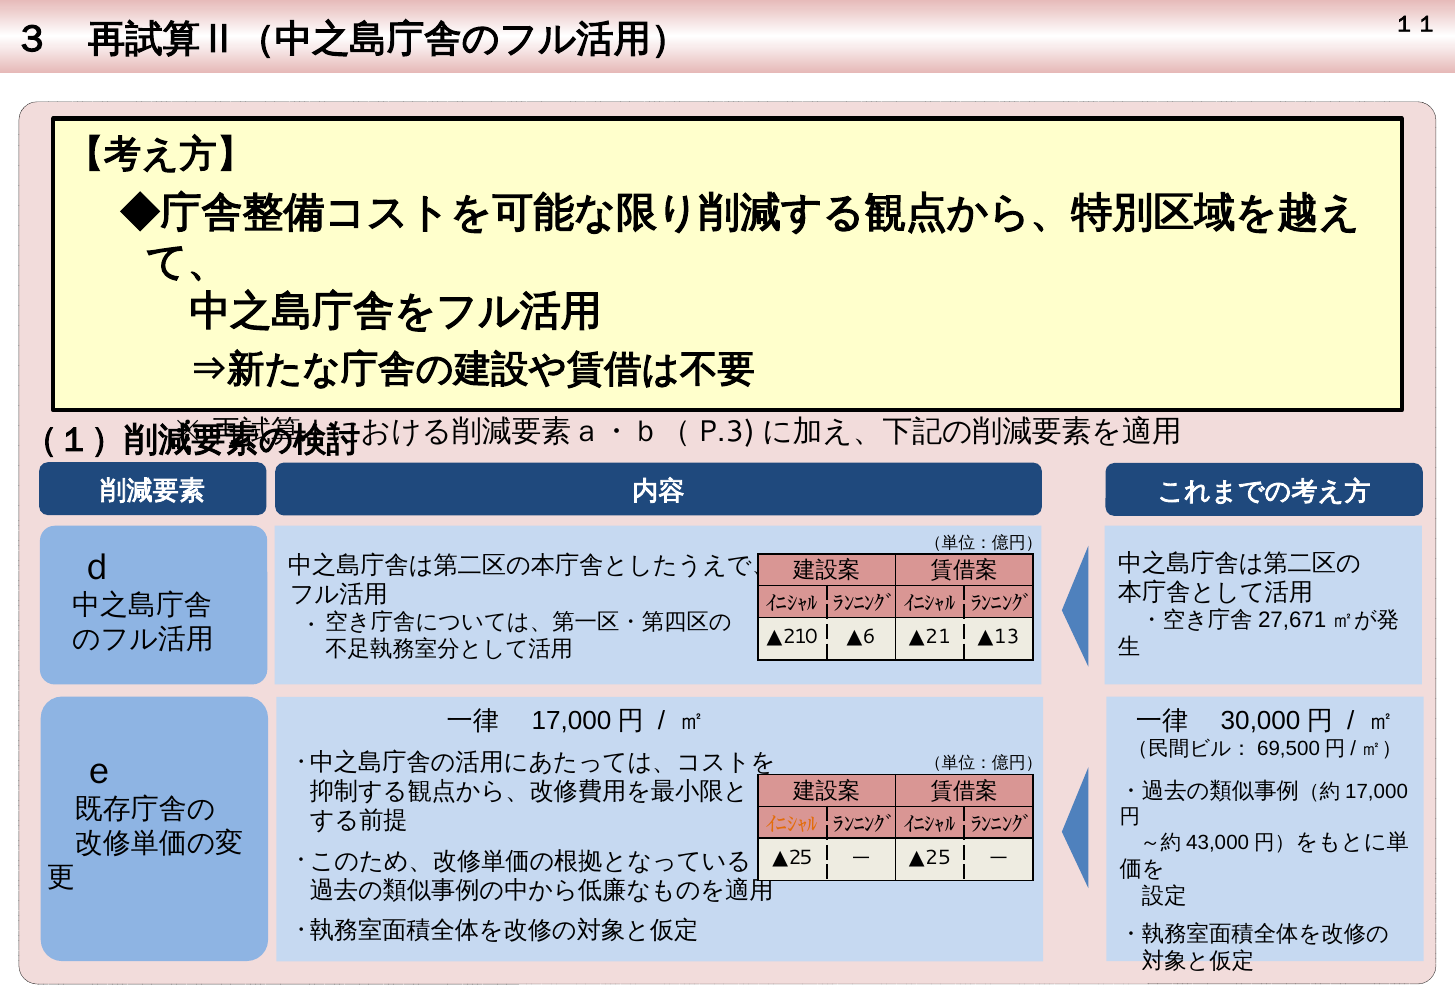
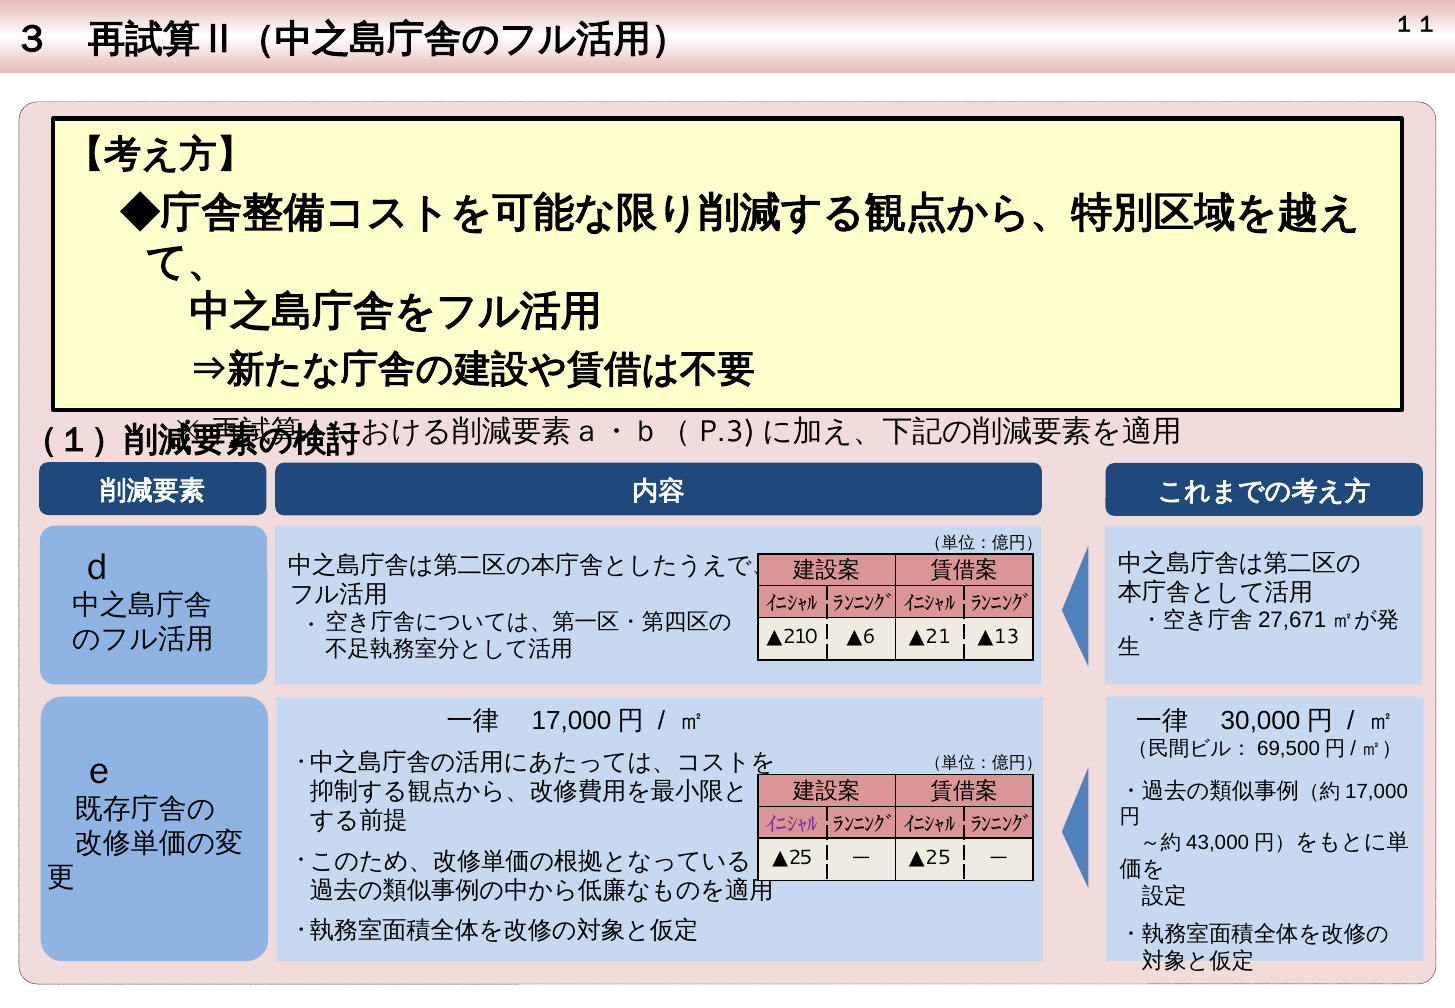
ｲﾆｼｬﾙ at (792, 824) colour: orange -> purple
